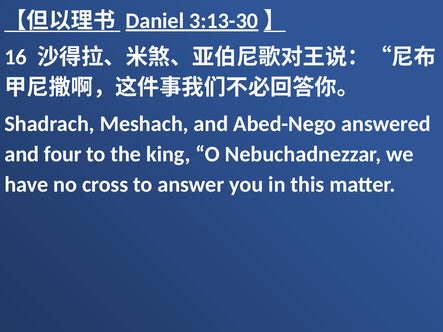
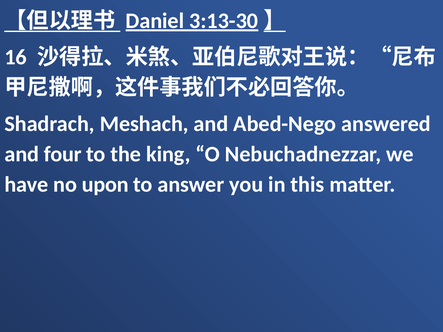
cross: cross -> upon
